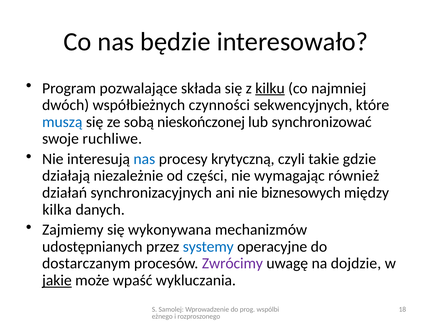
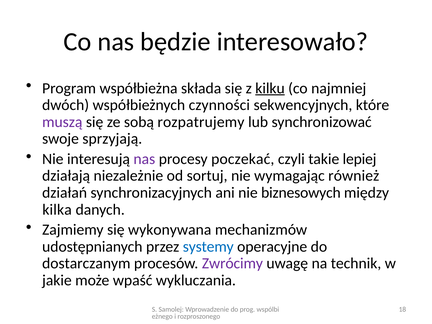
pozwalające: pozwalające -> współbieżna
muszą colour: blue -> purple
nieskończonej: nieskończonej -> rozpatrujemy
ruchliwe: ruchliwe -> sprzyjają
nas at (144, 159) colour: blue -> purple
krytyczną: krytyczną -> poczekać
gdzie: gdzie -> lepiej
części: części -> sortuj
dojdzie: dojdzie -> technik
jakie underline: present -> none
